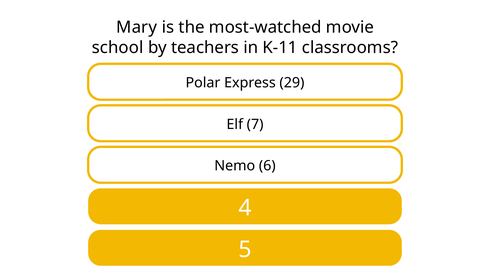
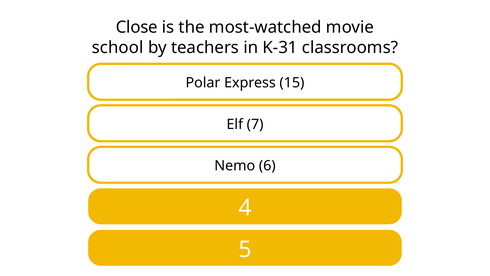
Mary: Mary -> Close
K-11: K-11 -> K-31
29: 29 -> 15
